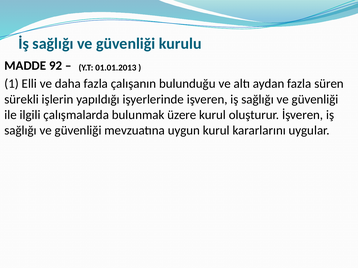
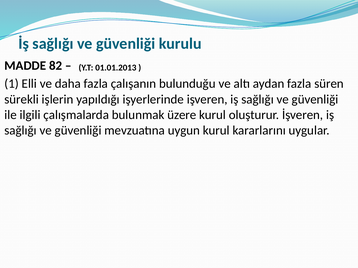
92: 92 -> 82
